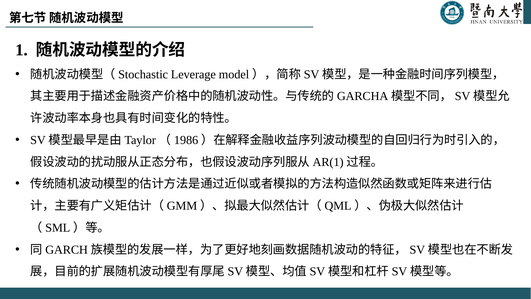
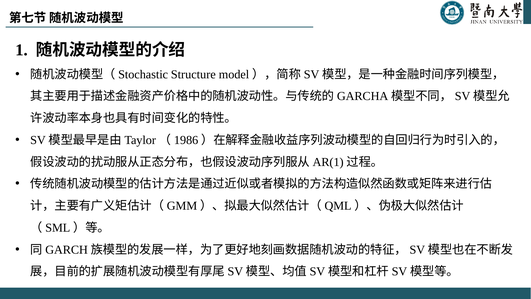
Leverage: Leverage -> Structure
